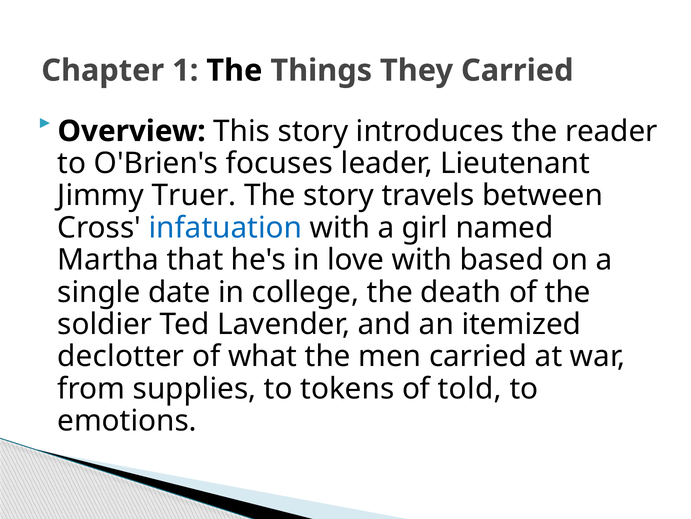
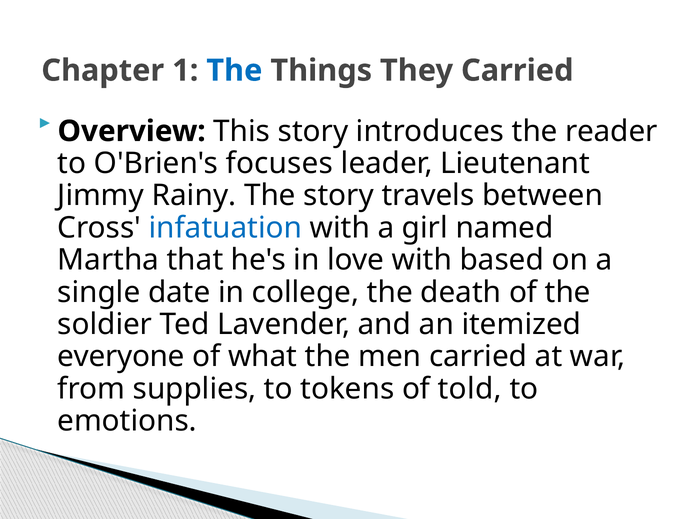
The at (234, 70) colour: black -> blue
Truer: Truer -> Rainy
declotter: declotter -> everyone
